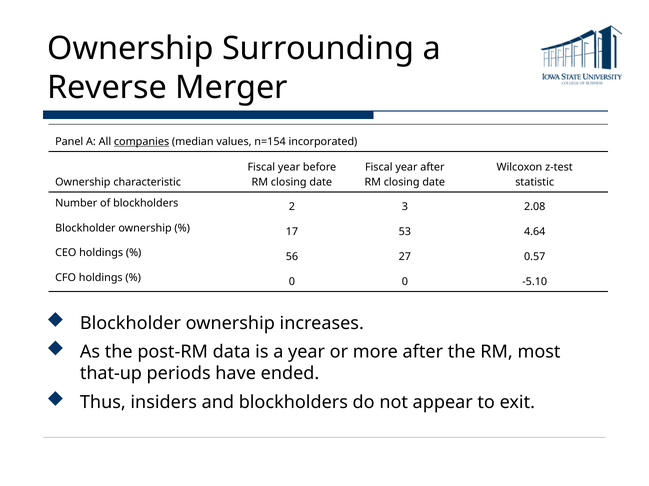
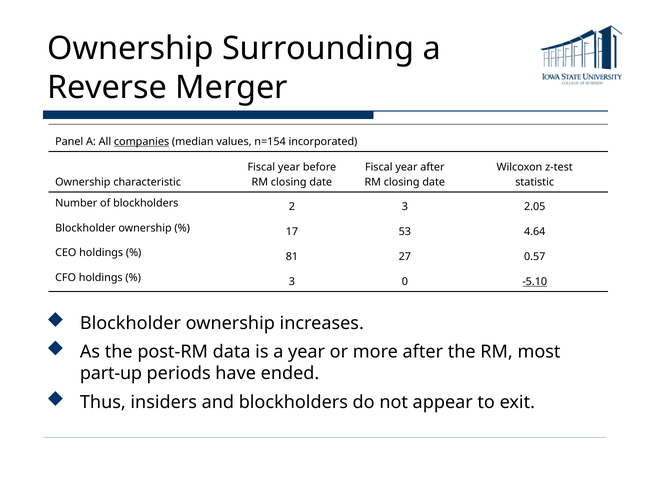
2.08: 2.08 -> 2.05
56: 56 -> 81
0 at (292, 282): 0 -> 3
-5.10 underline: none -> present
that-up: that-up -> part-up
